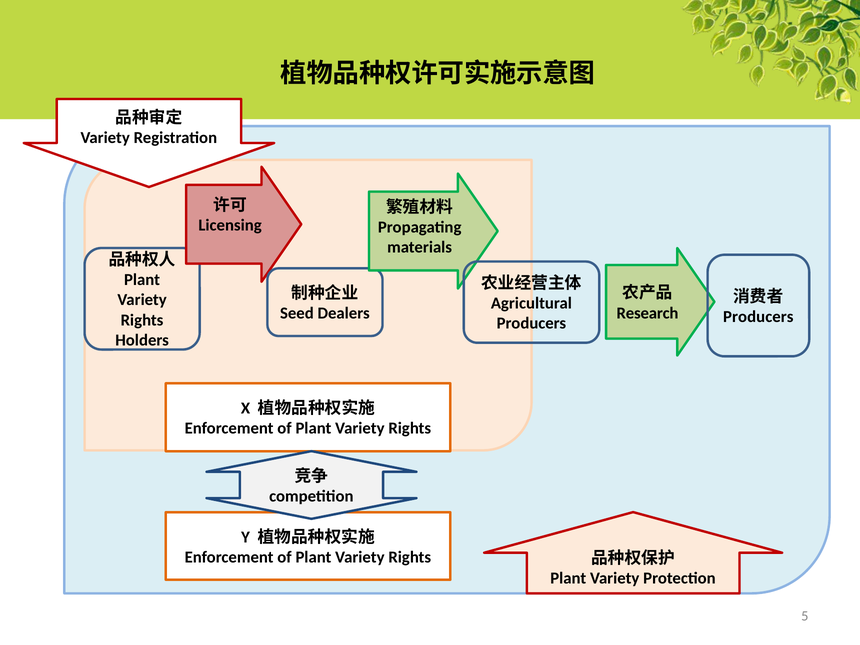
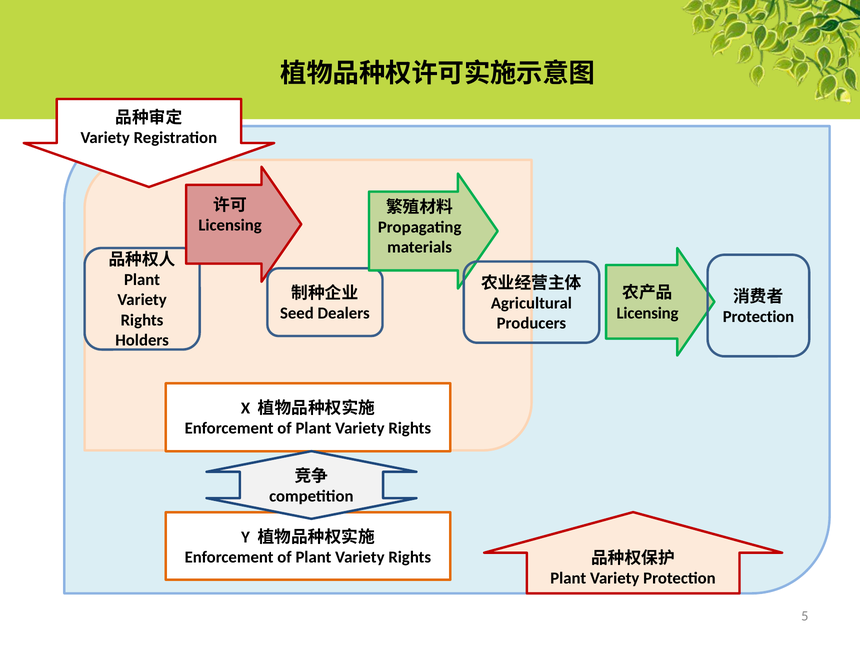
Research at (648, 313): Research -> Licensing
Producers at (758, 317): Producers -> Protection
